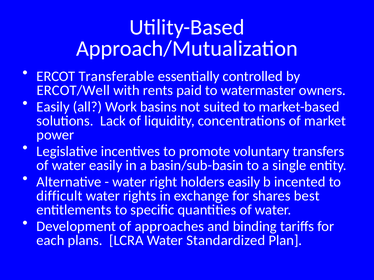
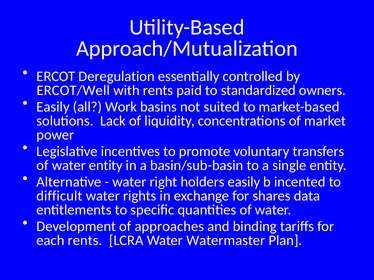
Transferable: Transferable -> Deregulation
watermaster: watermaster -> standardized
water easily: easily -> entity
best: best -> data
each plans: plans -> rents
Standardized: Standardized -> Watermaster
